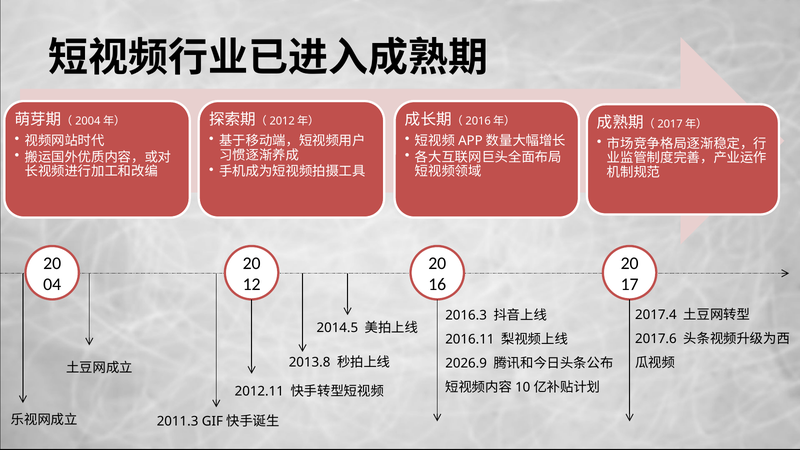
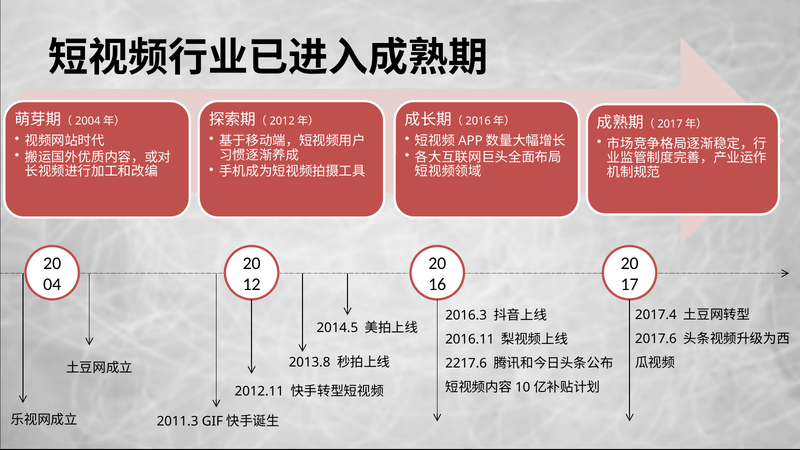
2026.9: 2026.9 -> 2217.6
